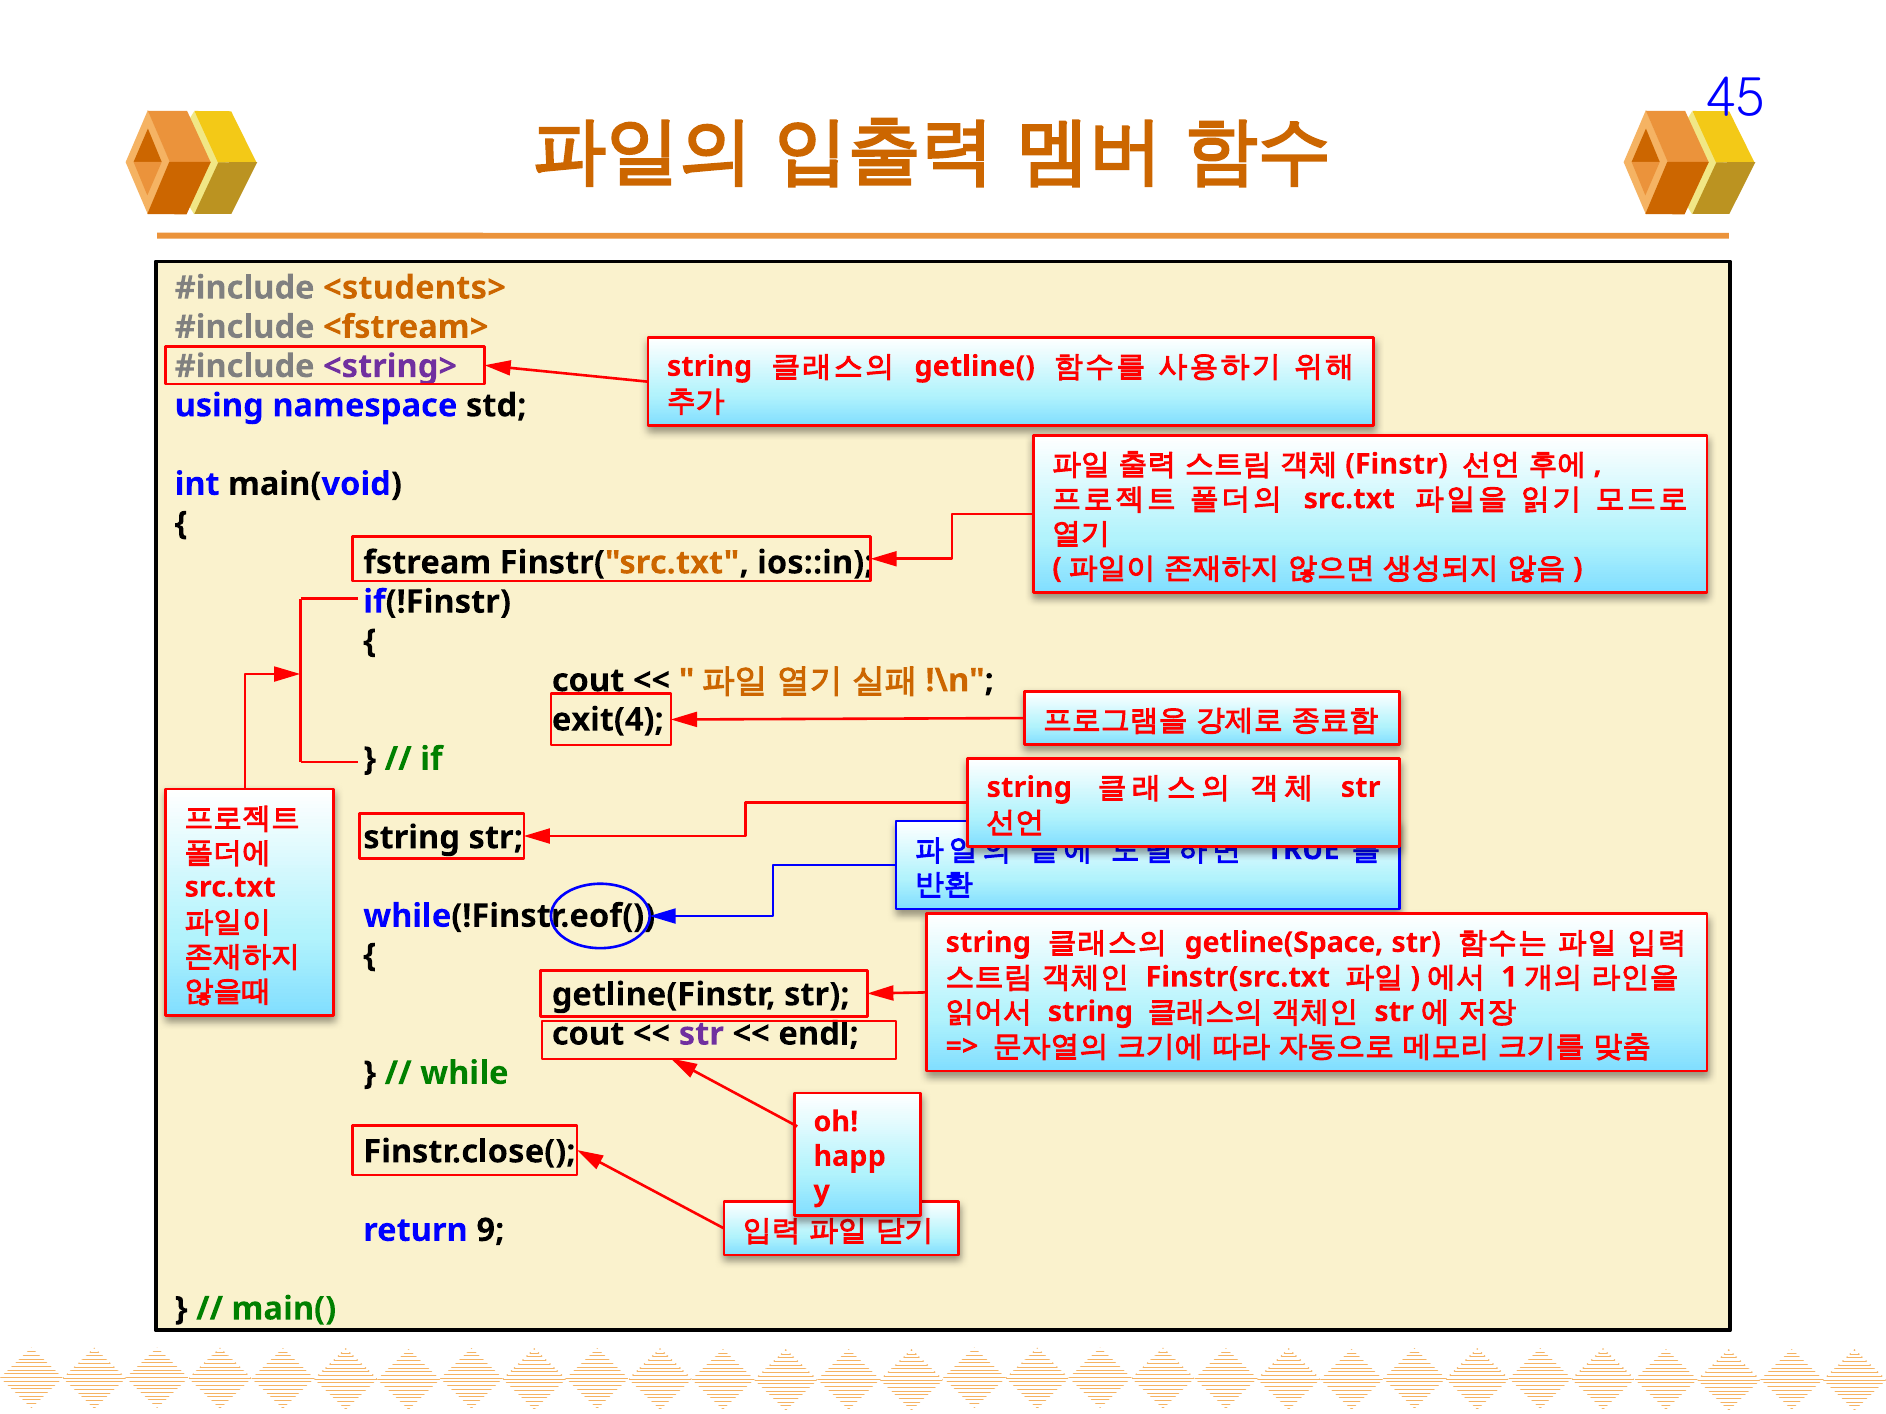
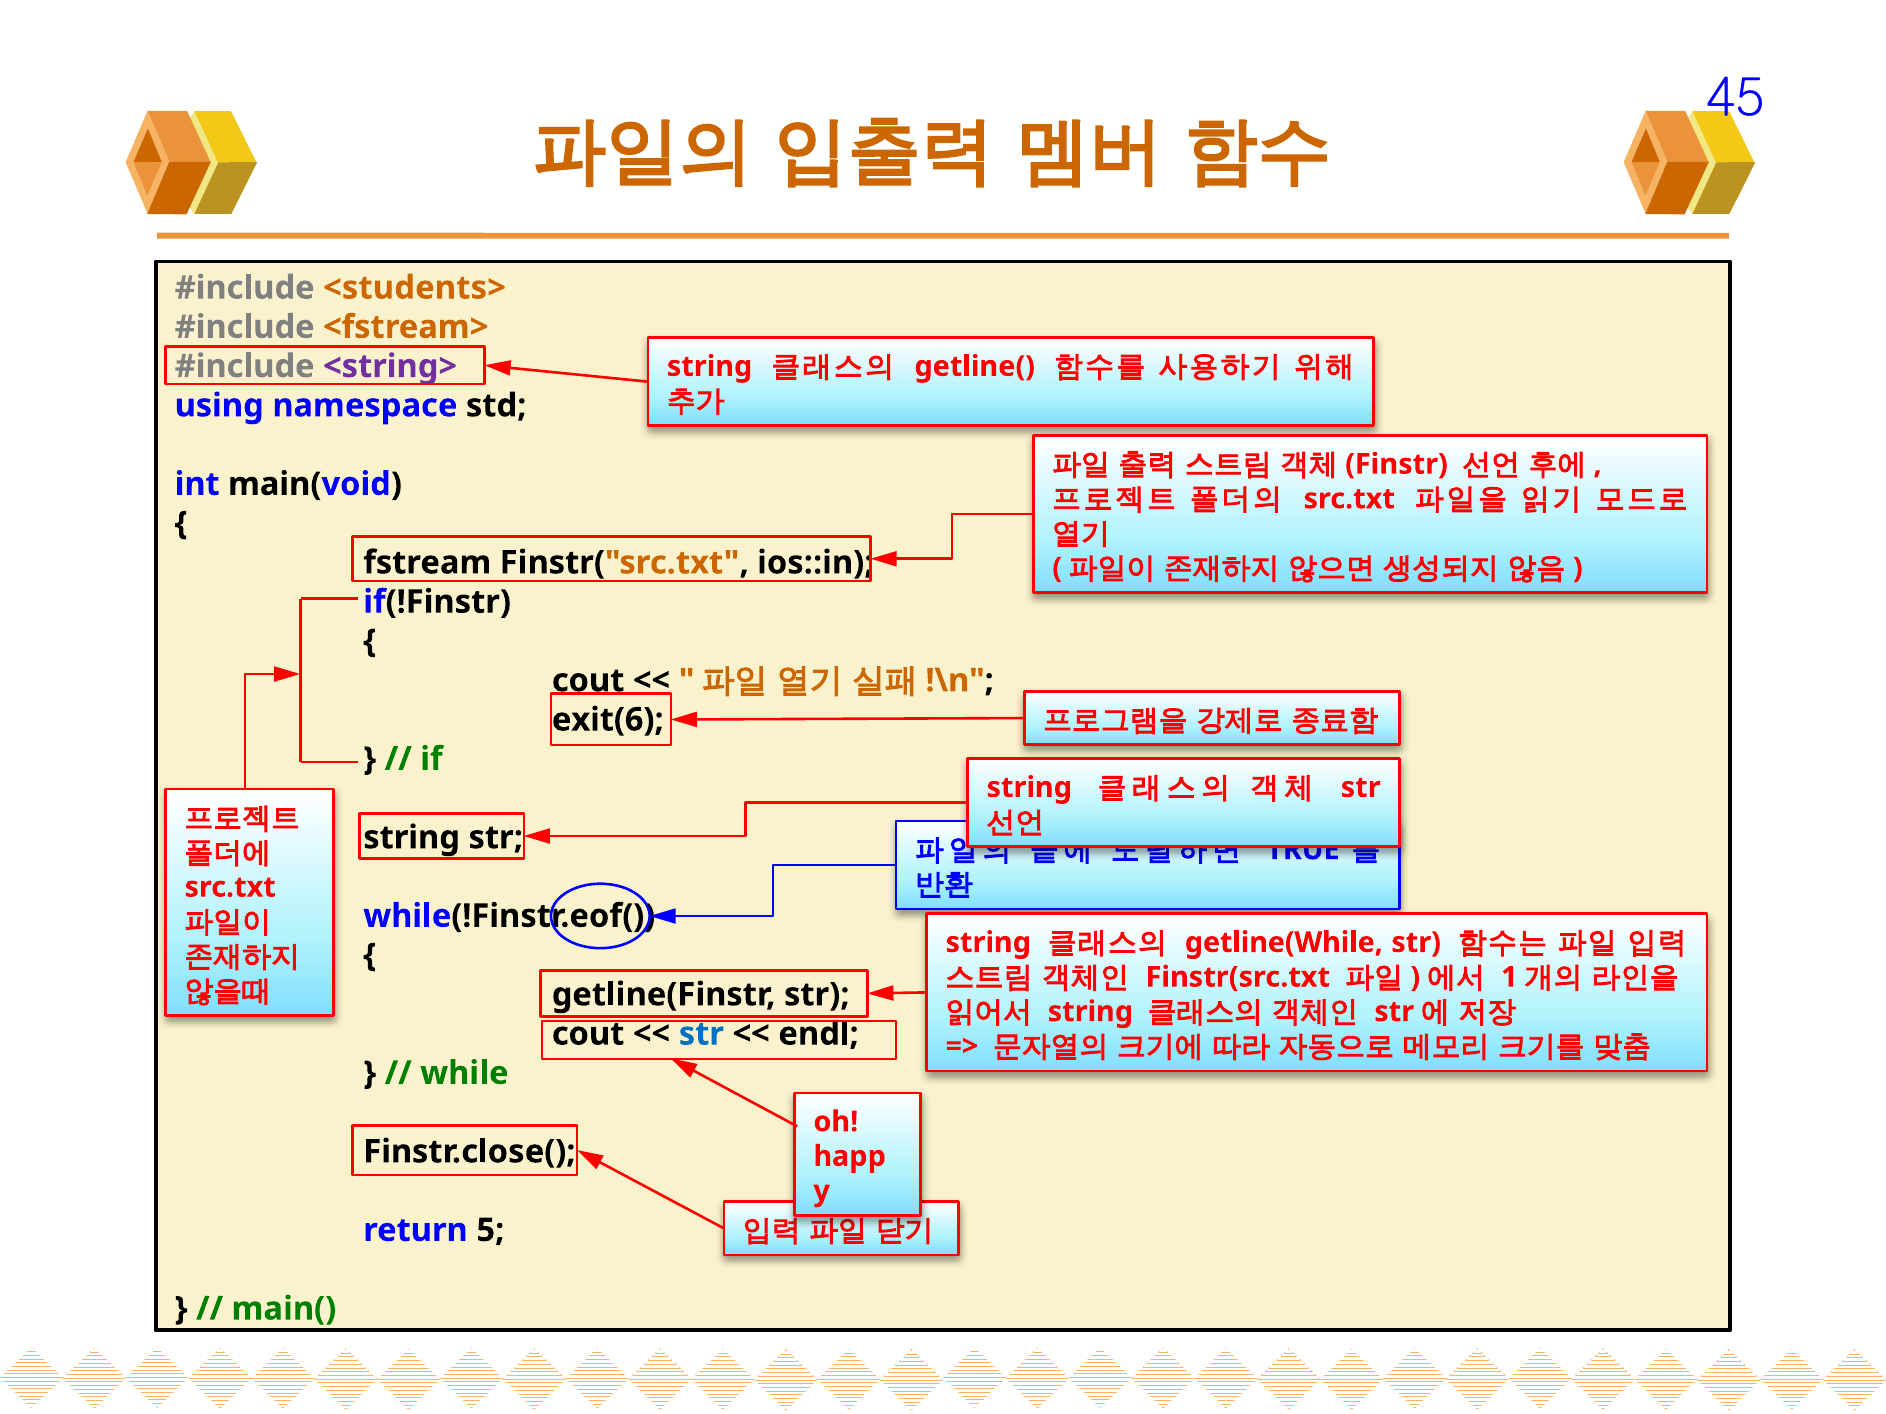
exit(4: exit(4 -> exit(6
getline(Space: getline(Space -> getline(While
str at (701, 1034) colour: purple -> blue
9: 9 -> 5
